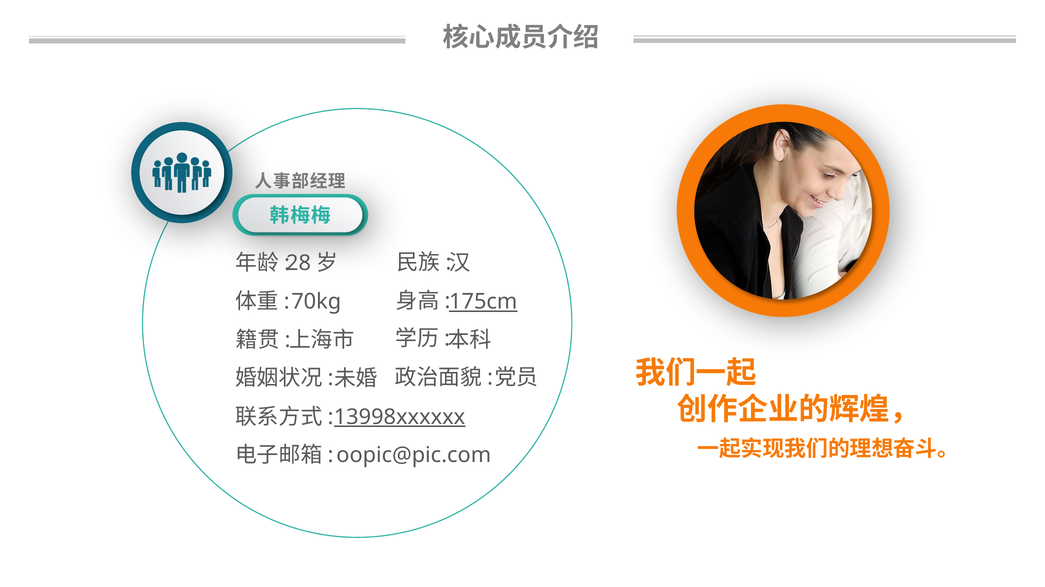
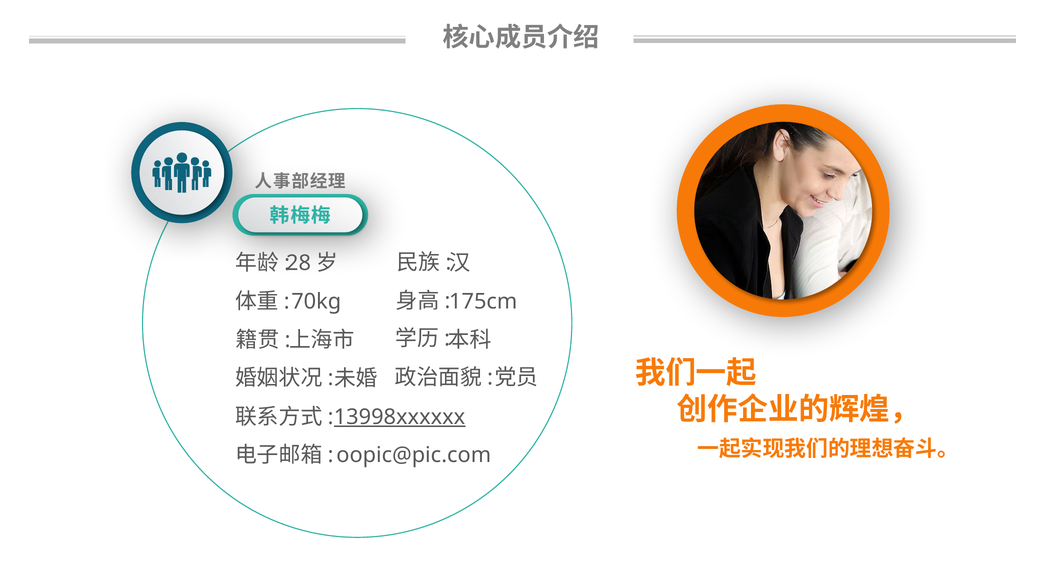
175cm underline: present -> none
